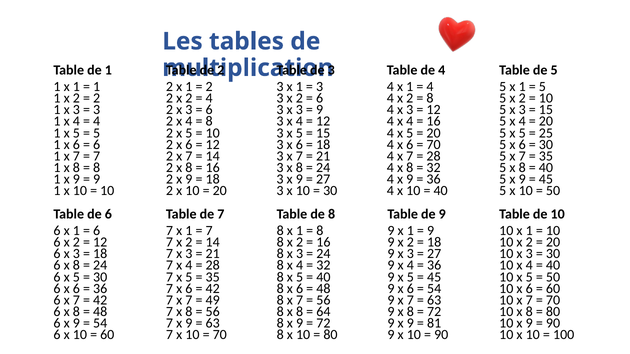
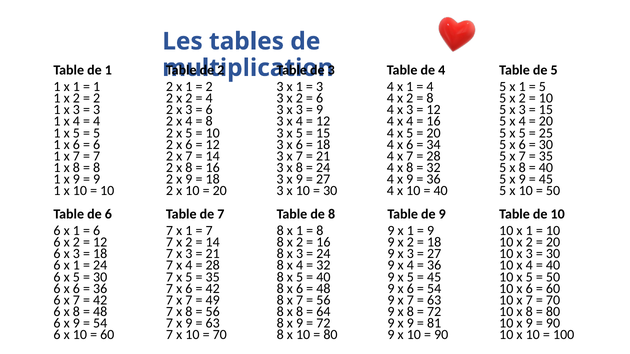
70 at (434, 145): 70 -> 34
8 at (76, 266): 8 -> 1
